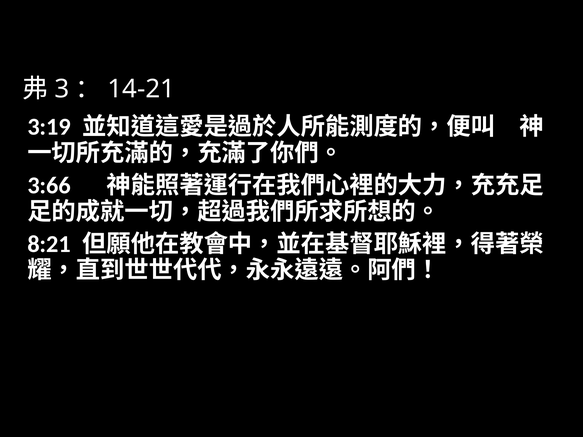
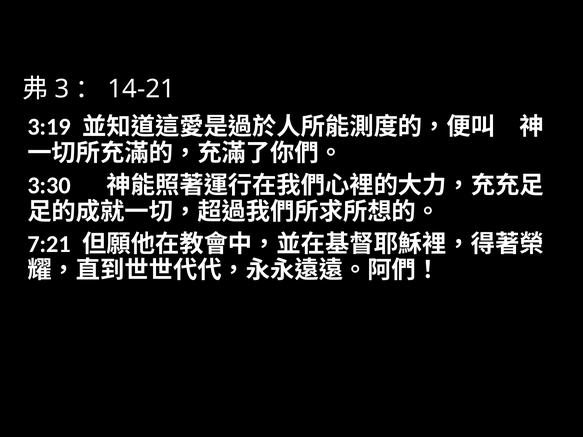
3:66: 3:66 -> 3:30
8:21: 8:21 -> 7:21
